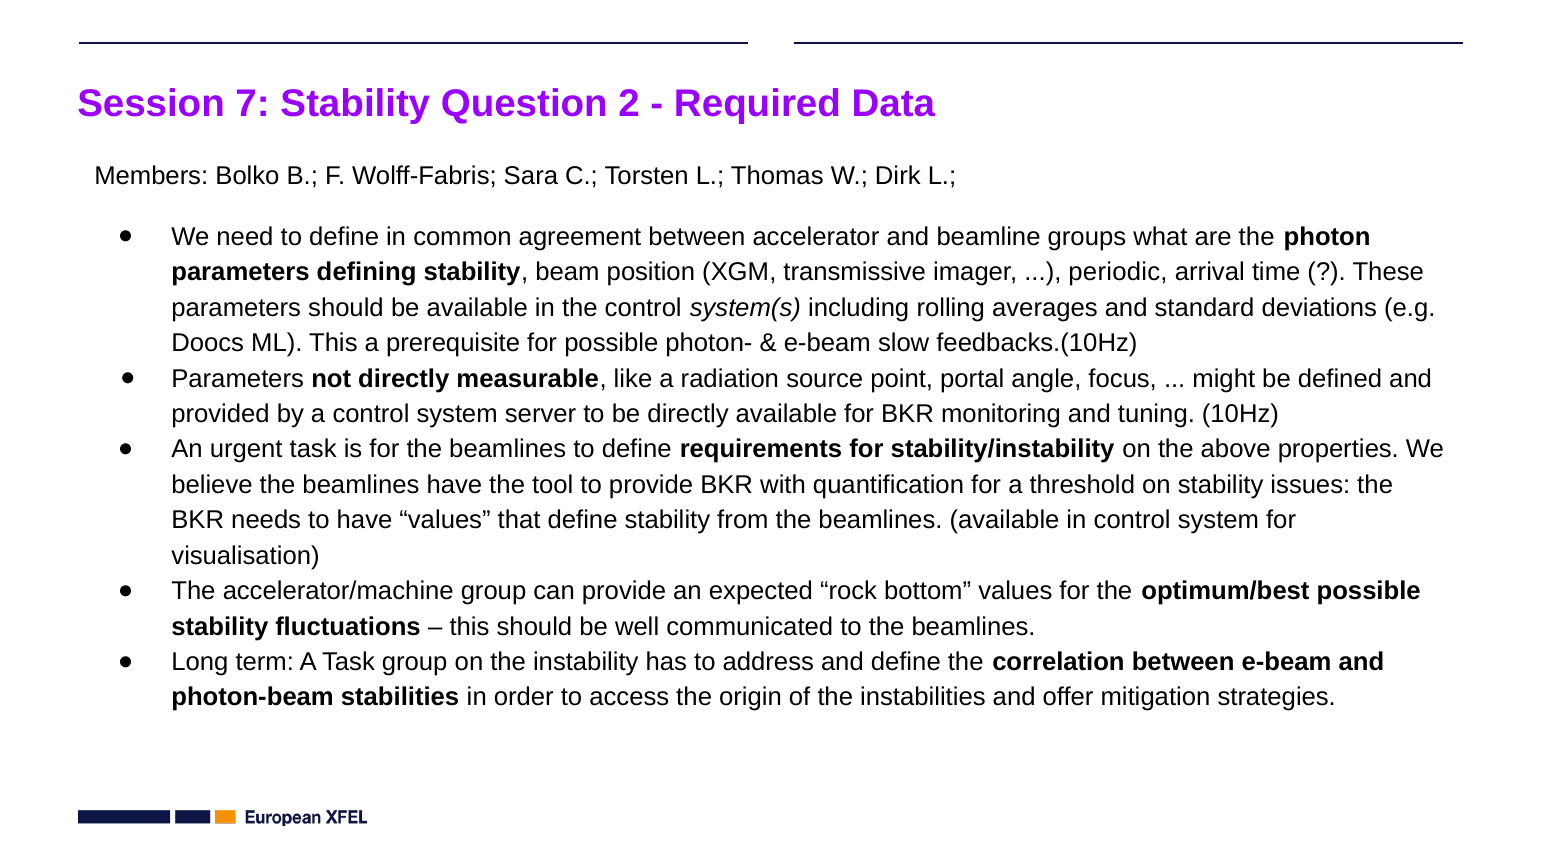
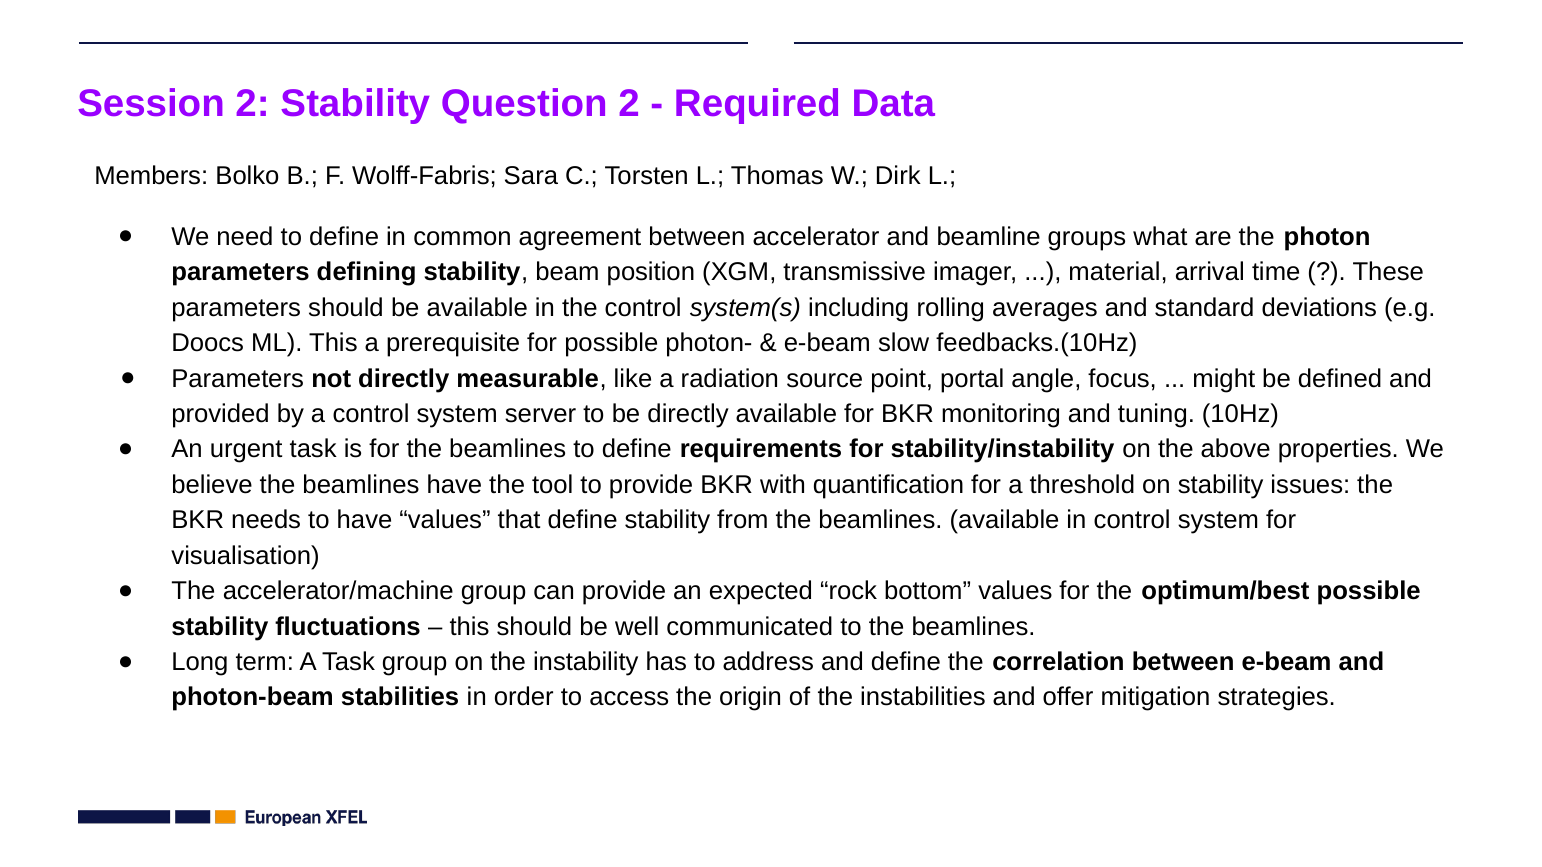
Session 7: 7 -> 2
periodic: periodic -> material
